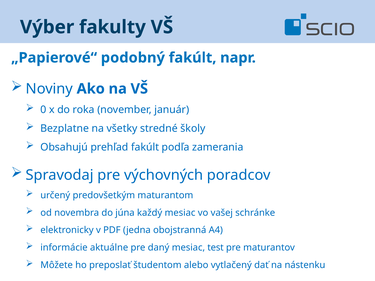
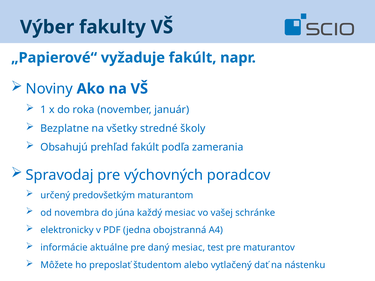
podobný: podobný -> vyžaduje
0: 0 -> 1
